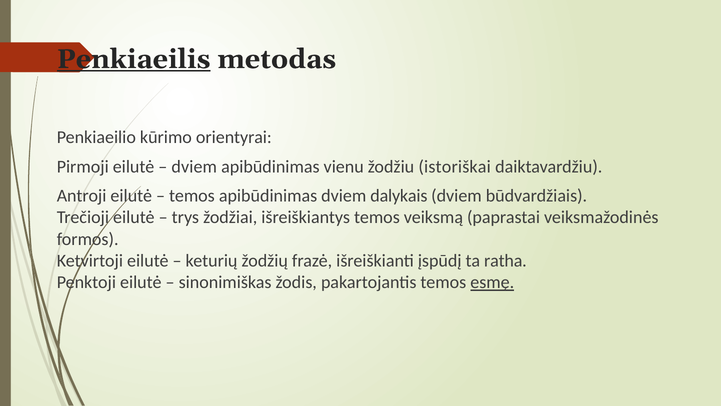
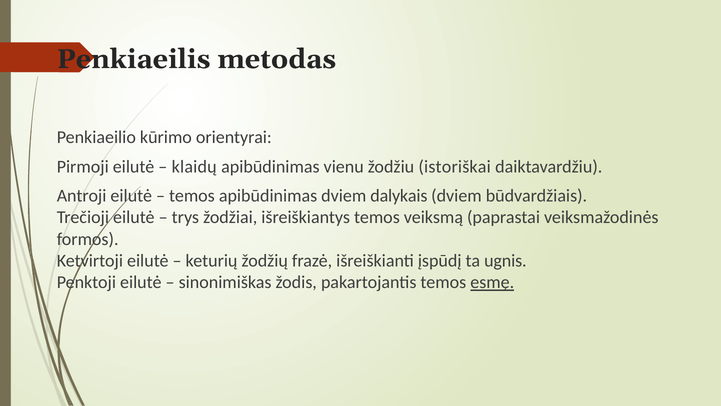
Penkiaeilis underline: present -> none
dviem at (194, 166): dviem -> klaidų
ratha: ratha -> ugnis
